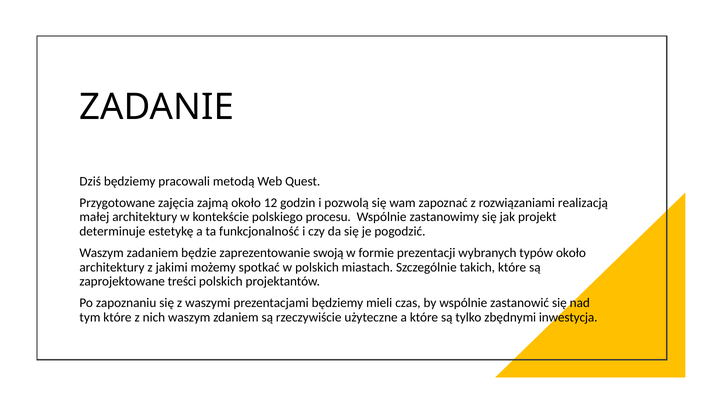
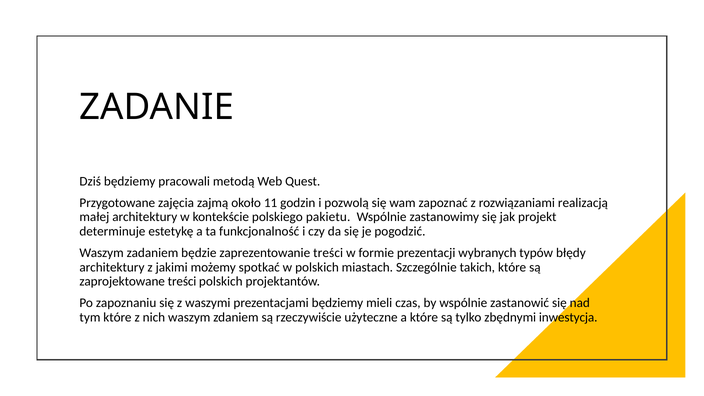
12: 12 -> 11
procesu: procesu -> pakietu
zaprezentowanie swoją: swoją -> treści
typów około: około -> błędy
